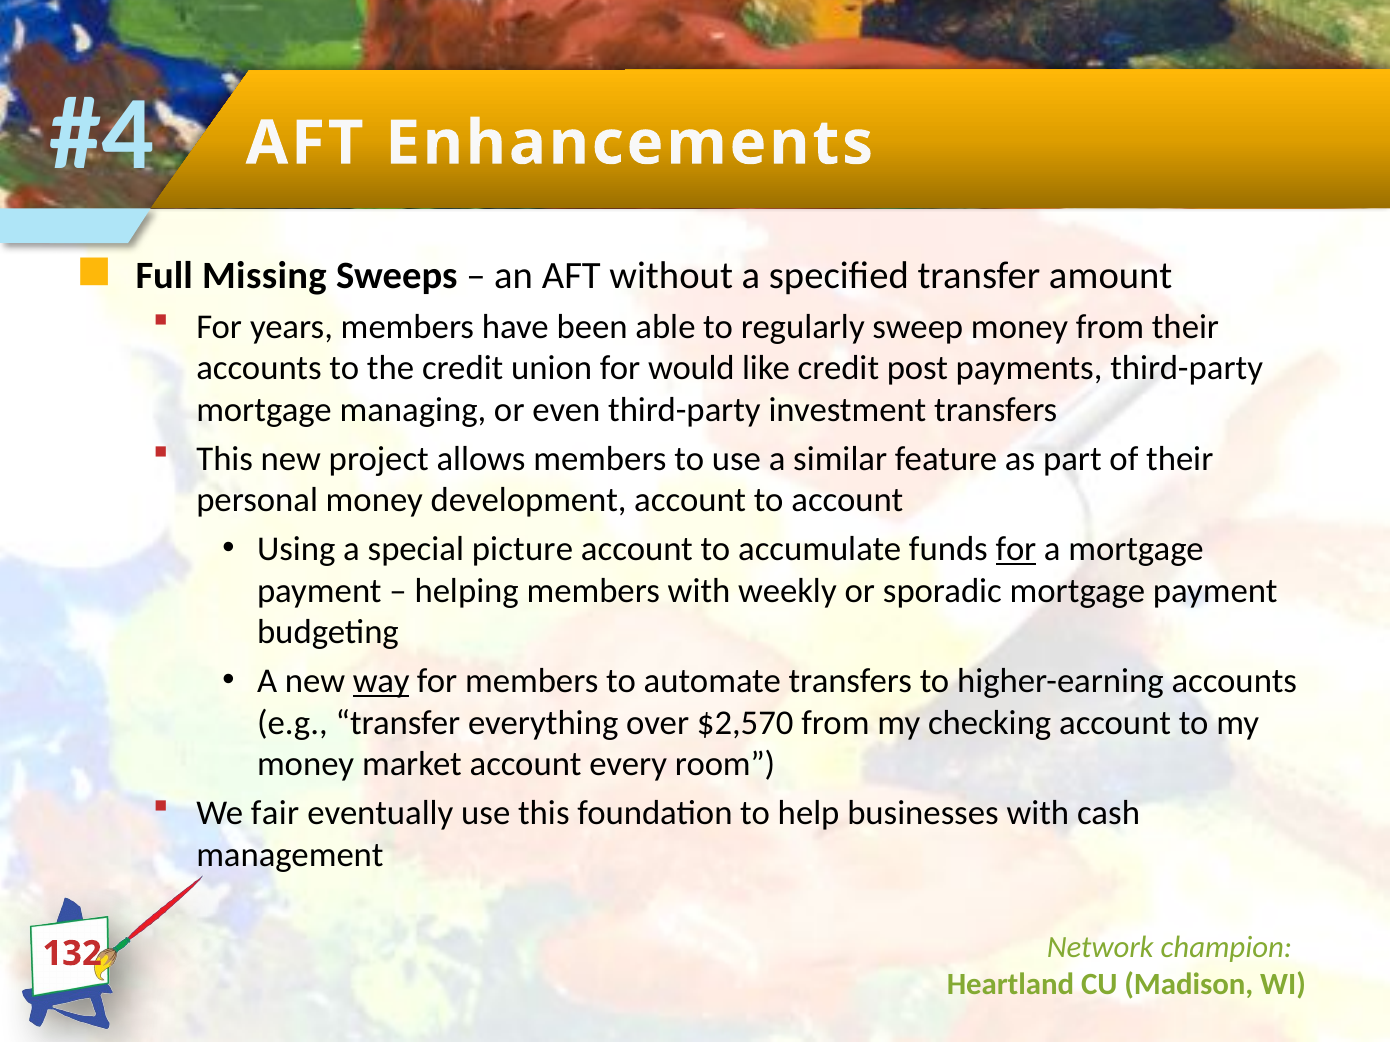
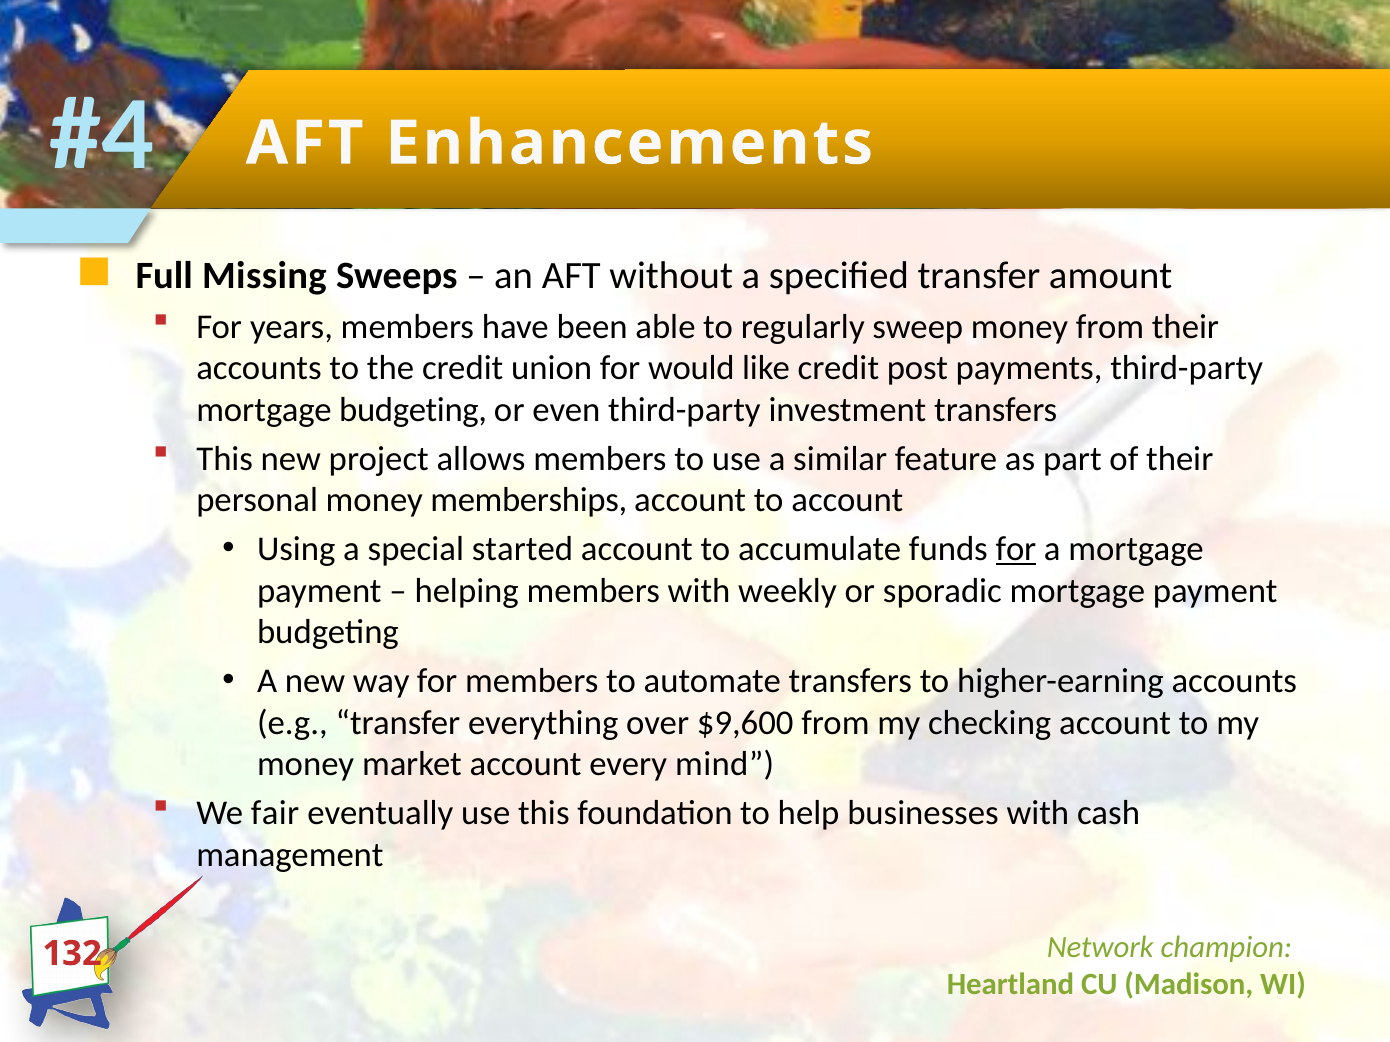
mortgage managing: managing -> budgeting
development: development -> memberships
picture: picture -> started
way underline: present -> none
$2,570: $2,570 -> $9,600
room: room -> mind
